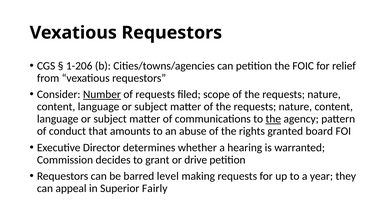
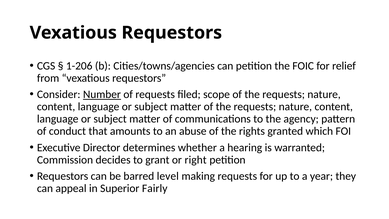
the at (273, 119) underline: present -> none
board: board -> which
drive: drive -> right
